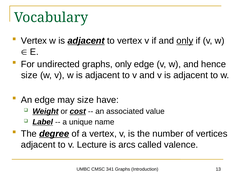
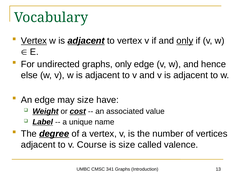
Vertex at (34, 41) underline: none -> present
size at (29, 75): size -> else
Lecture: Lecture -> Course
is arcs: arcs -> size
